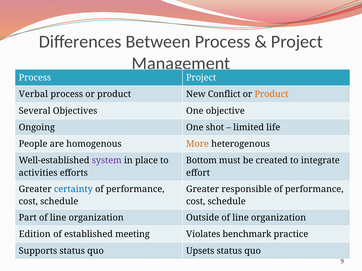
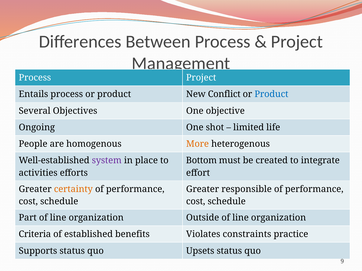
Verbal: Verbal -> Entails
Product at (271, 94) colour: orange -> blue
certainty colour: blue -> orange
Edition: Edition -> Criteria
meeting: meeting -> benefits
benchmark: benchmark -> constraints
